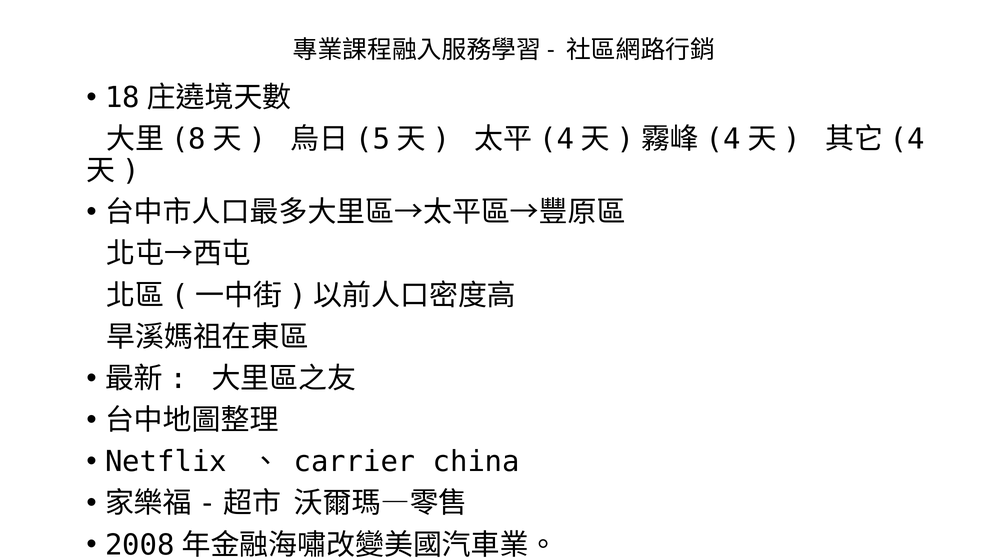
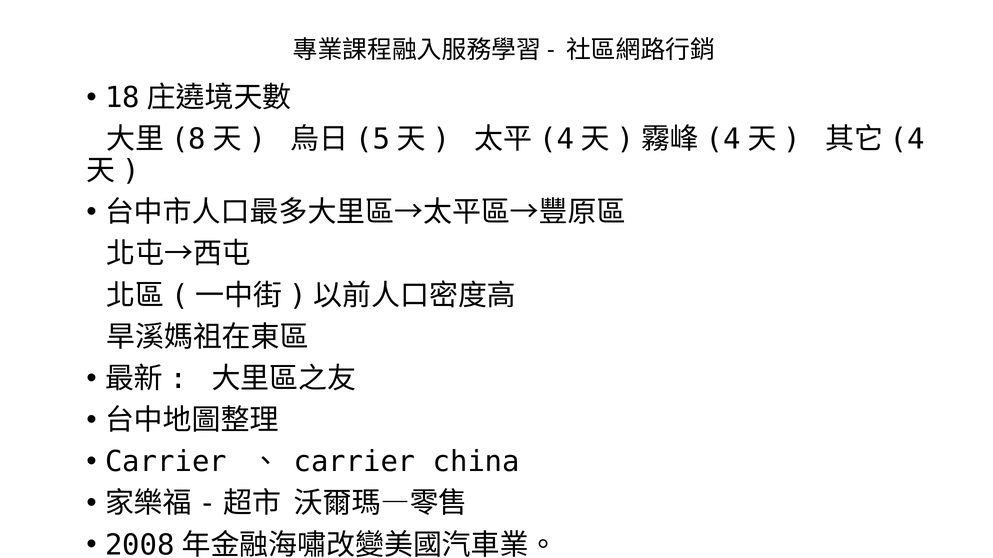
Netflix at (166, 462): Netflix -> Carrier
